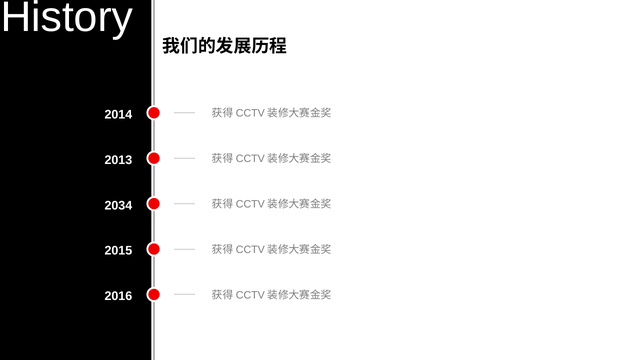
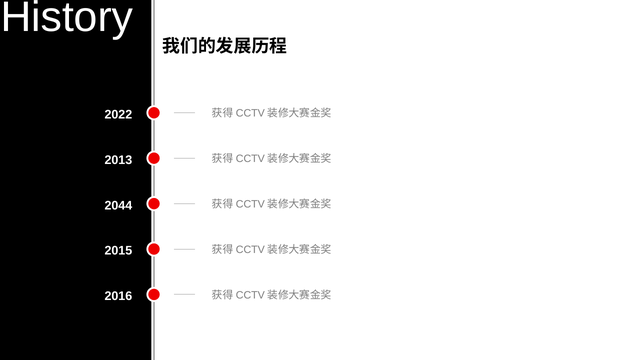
2014: 2014 -> 2022
2034: 2034 -> 2044
